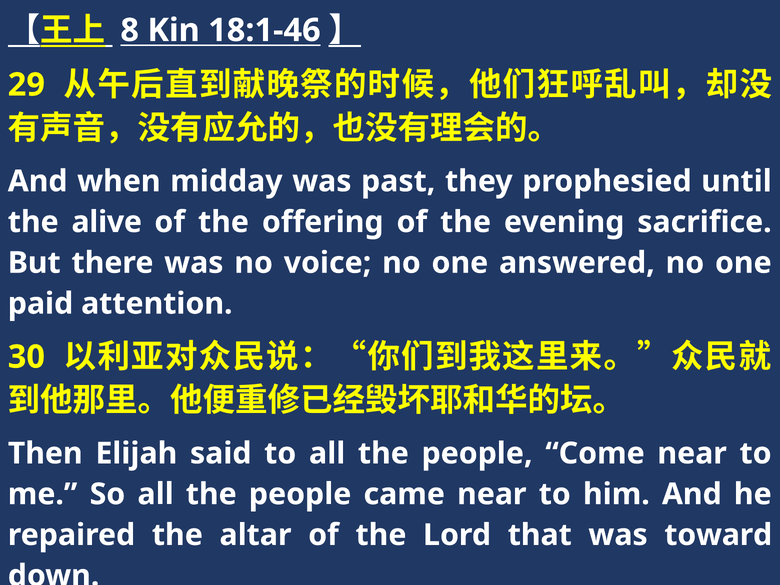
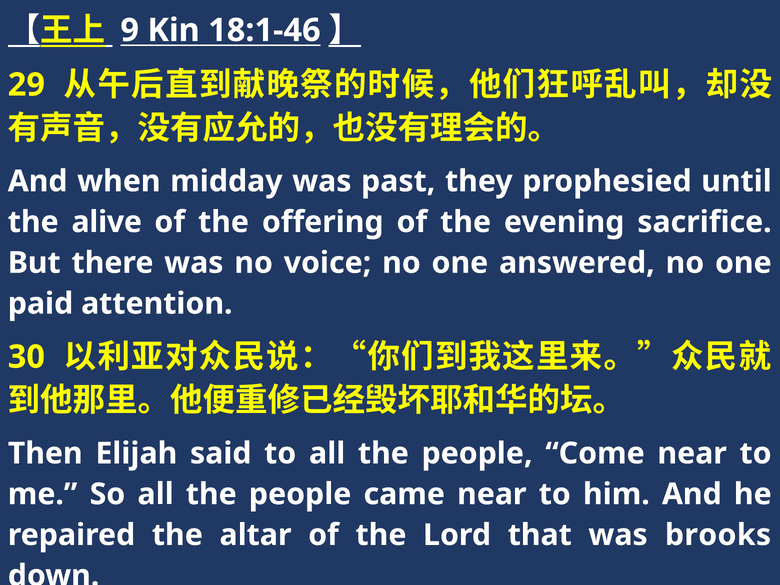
8: 8 -> 9
toward: toward -> brooks
